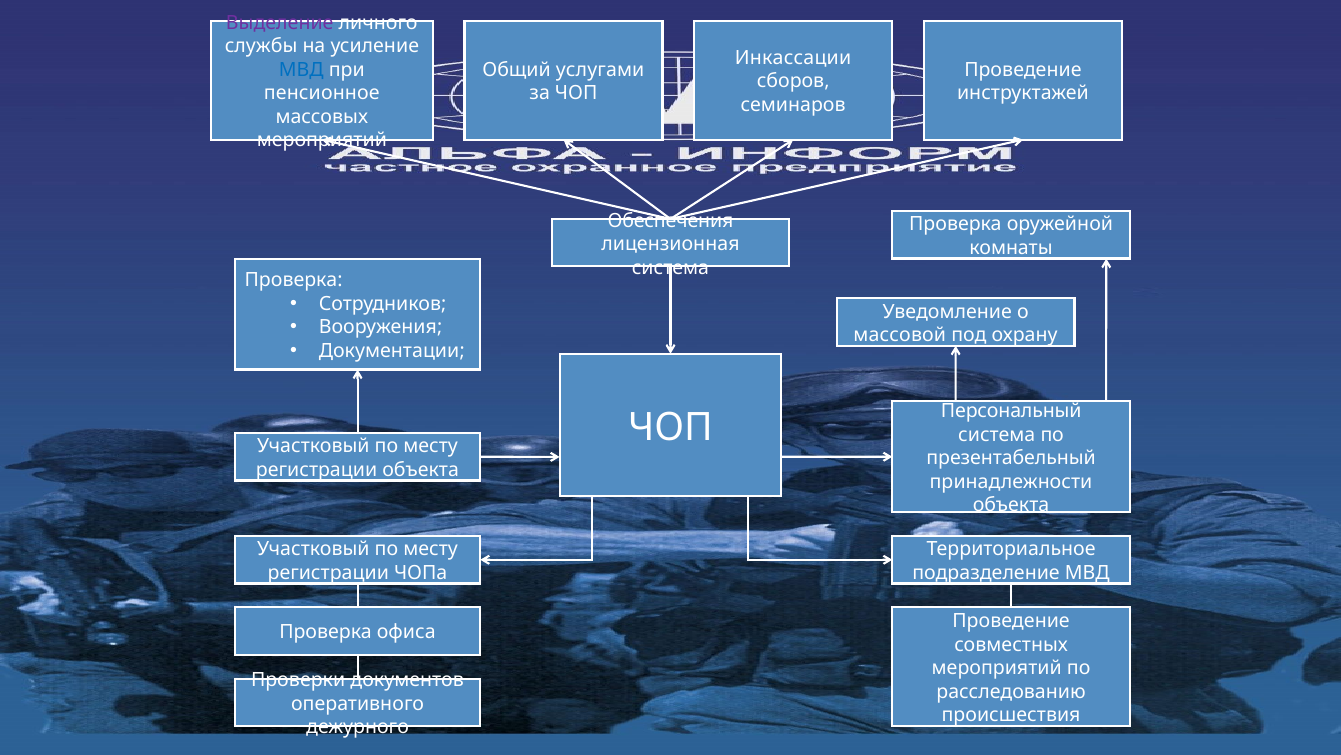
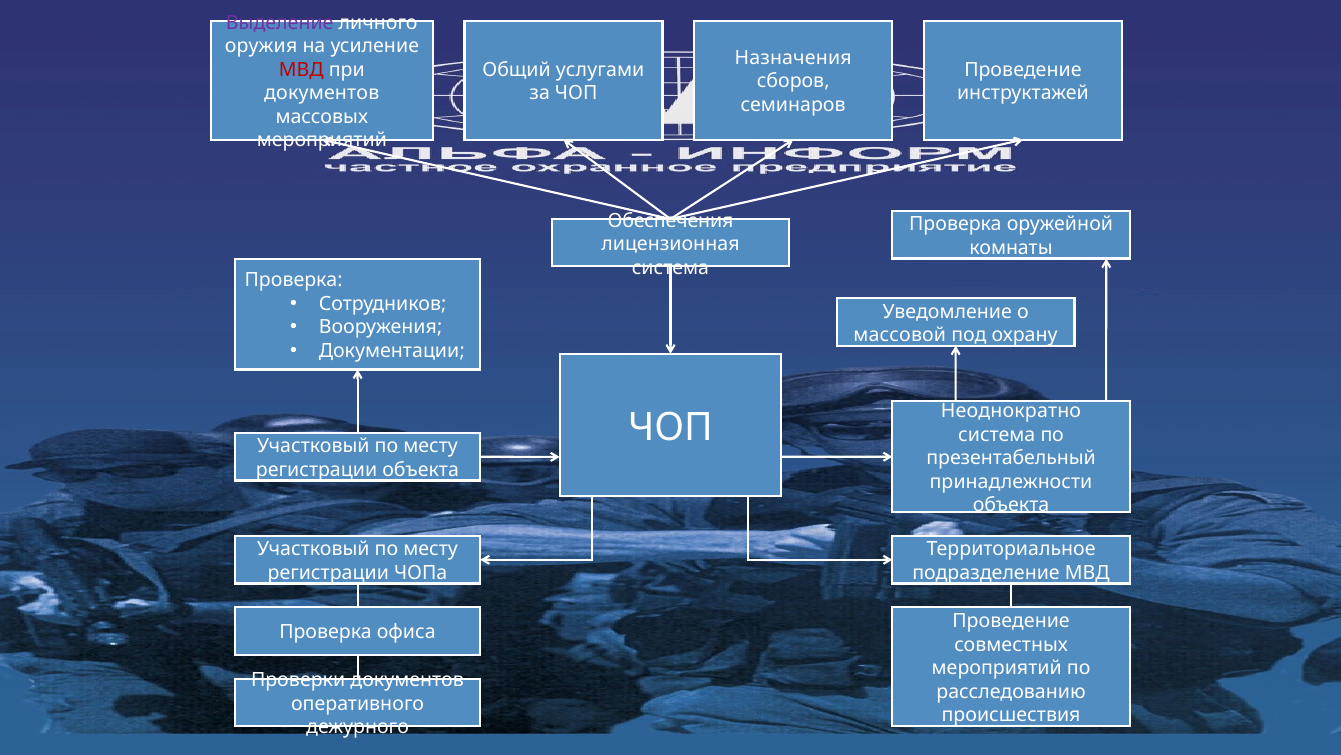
службы: службы -> оружия
Инкассации: Инкассации -> Назначения
МВД at (301, 70) colour: blue -> red
пенсионное at (322, 93): пенсионное -> документов
Персональный: Персональный -> Неоднократно
